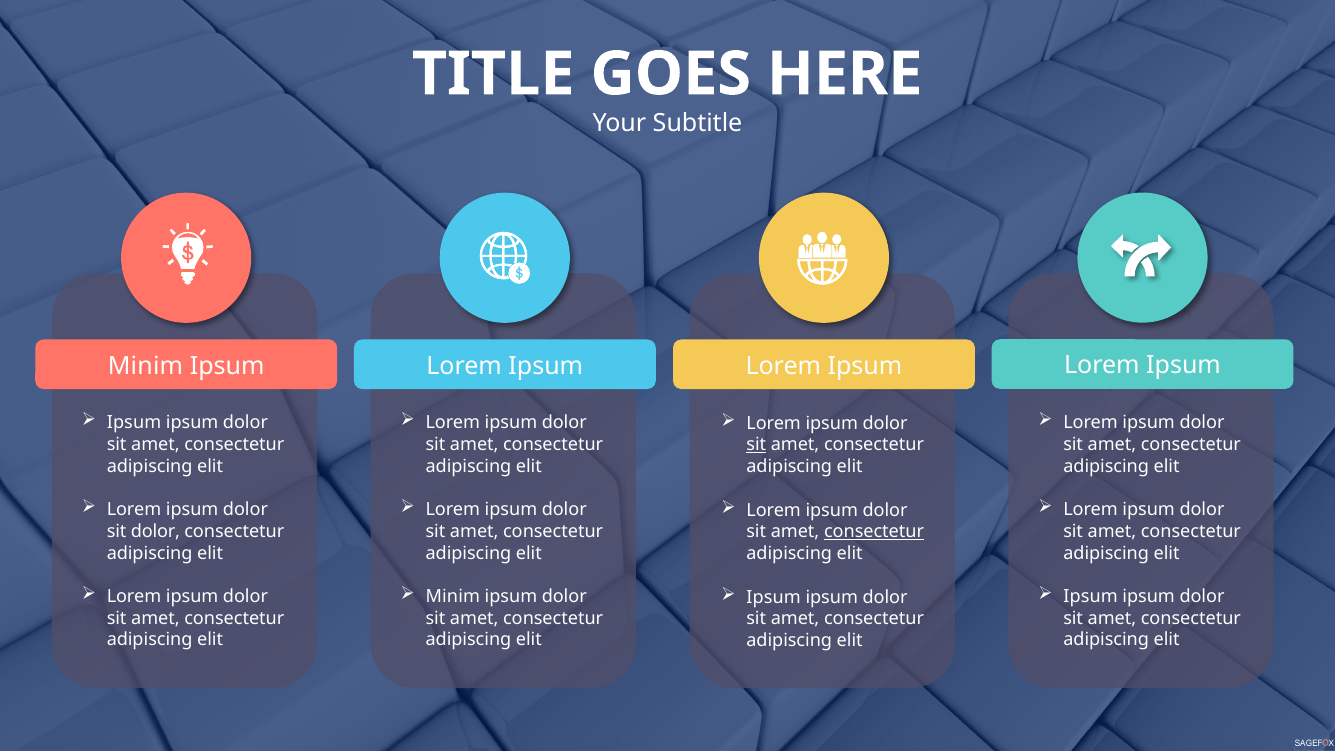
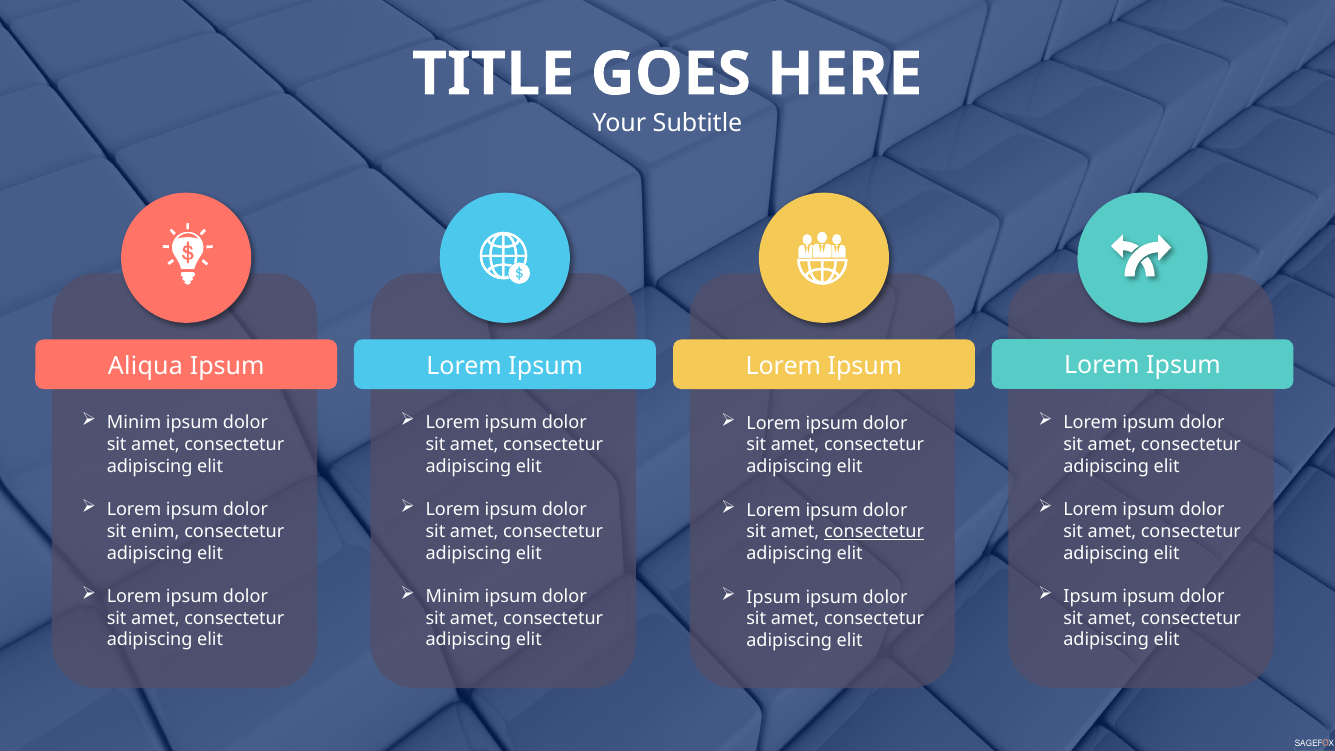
Minim at (145, 366): Minim -> Aliqua
Ipsum at (134, 423): Ipsum -> Minim
sit at (756, 445) underline: present -> none
sit dolor: dolor -> enim
